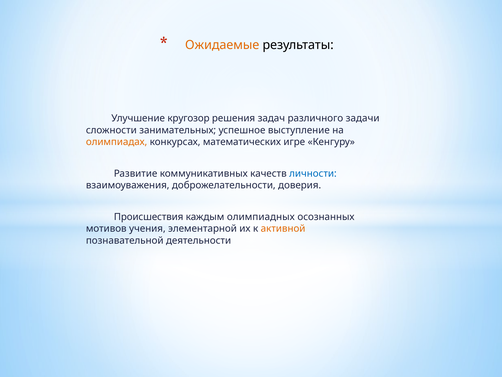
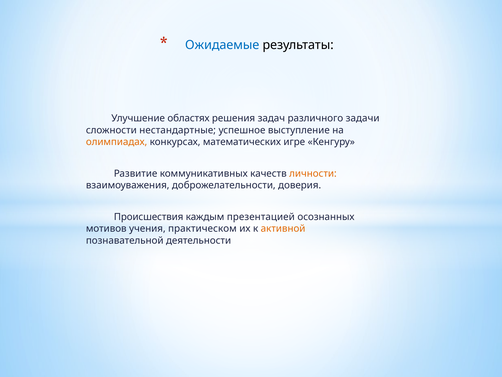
Ожидаемые colour: orange -> blue
кругозор: кругозор -> областях
занимательных: занимательных -> нестандартные
личности colour: blue -> orange
олимпиадных: олимпиадных -> презентацией
элементарной: элементарной -> практическом
